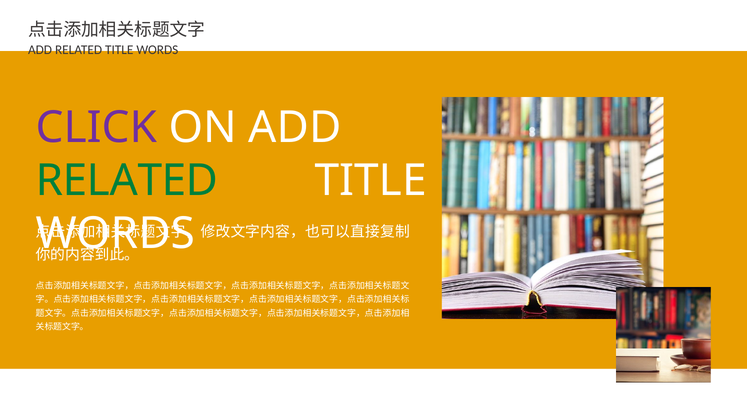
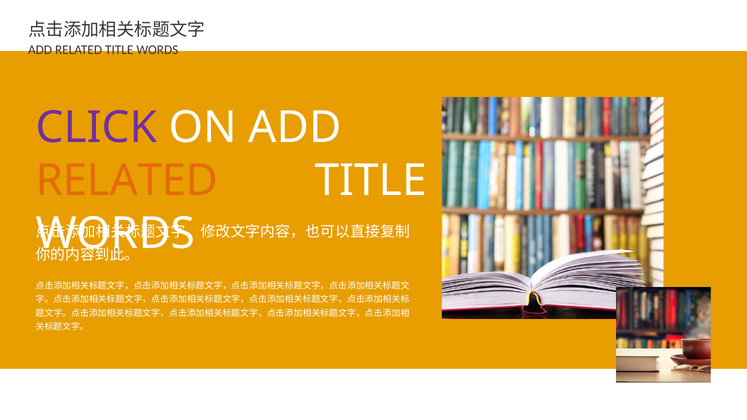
RELATED at (127, 181) colour: green -> orange
